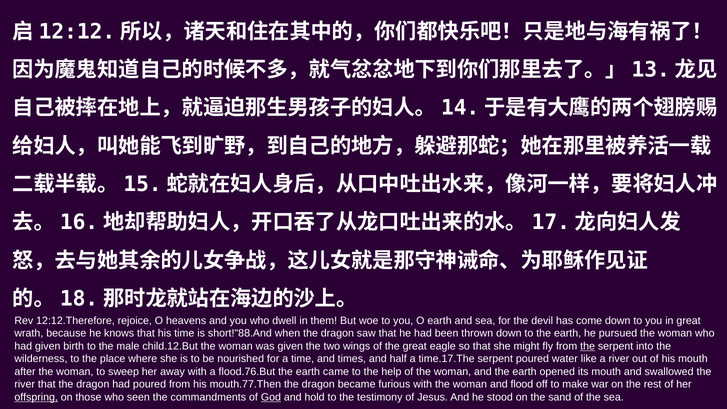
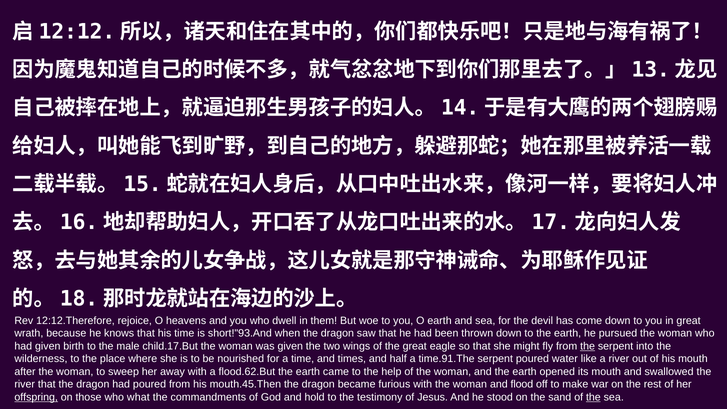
short!"88.And: short!"88.And -> short!"93.And
child.12.But: child.12.But -> child.17.But
time.17.The: time.17.The -> time.91.The
flood.76.But: flood.76.But -> flood.62.But
mouth.77.Then: mouth.77.Then -> mouth.45.Then
seen: seen -> what
God underline: present -> none
the at (593, 397) underline: none -> present
